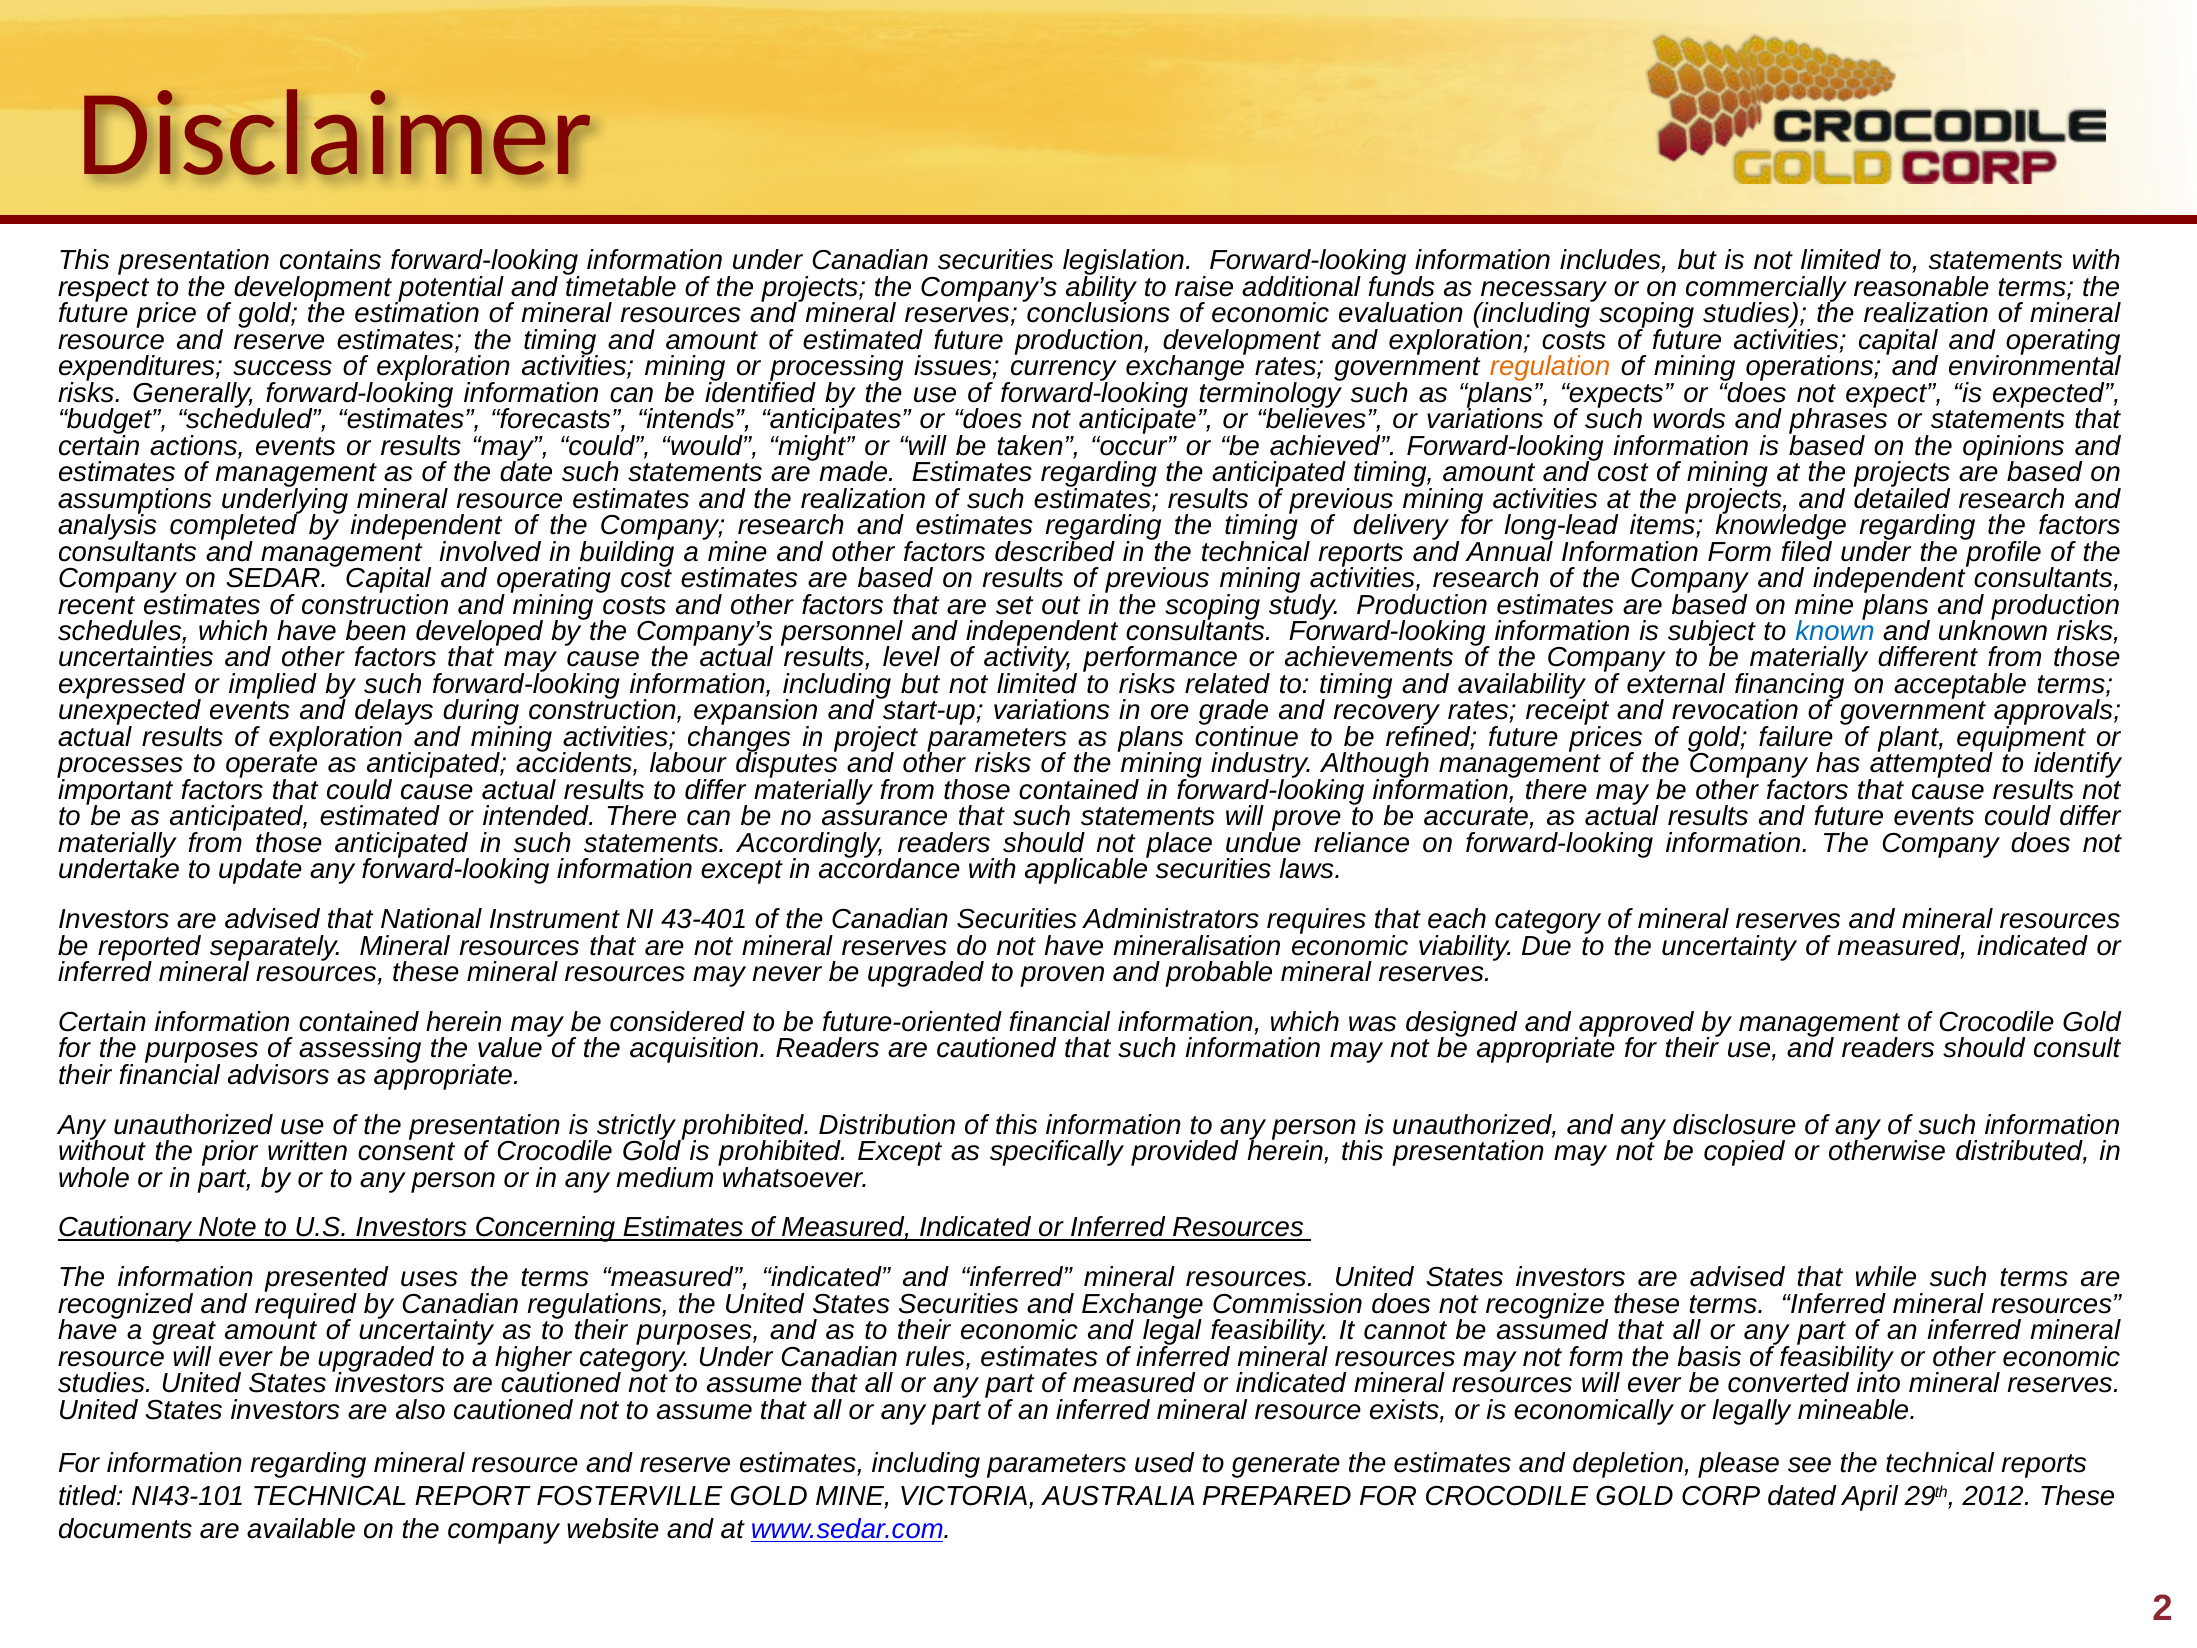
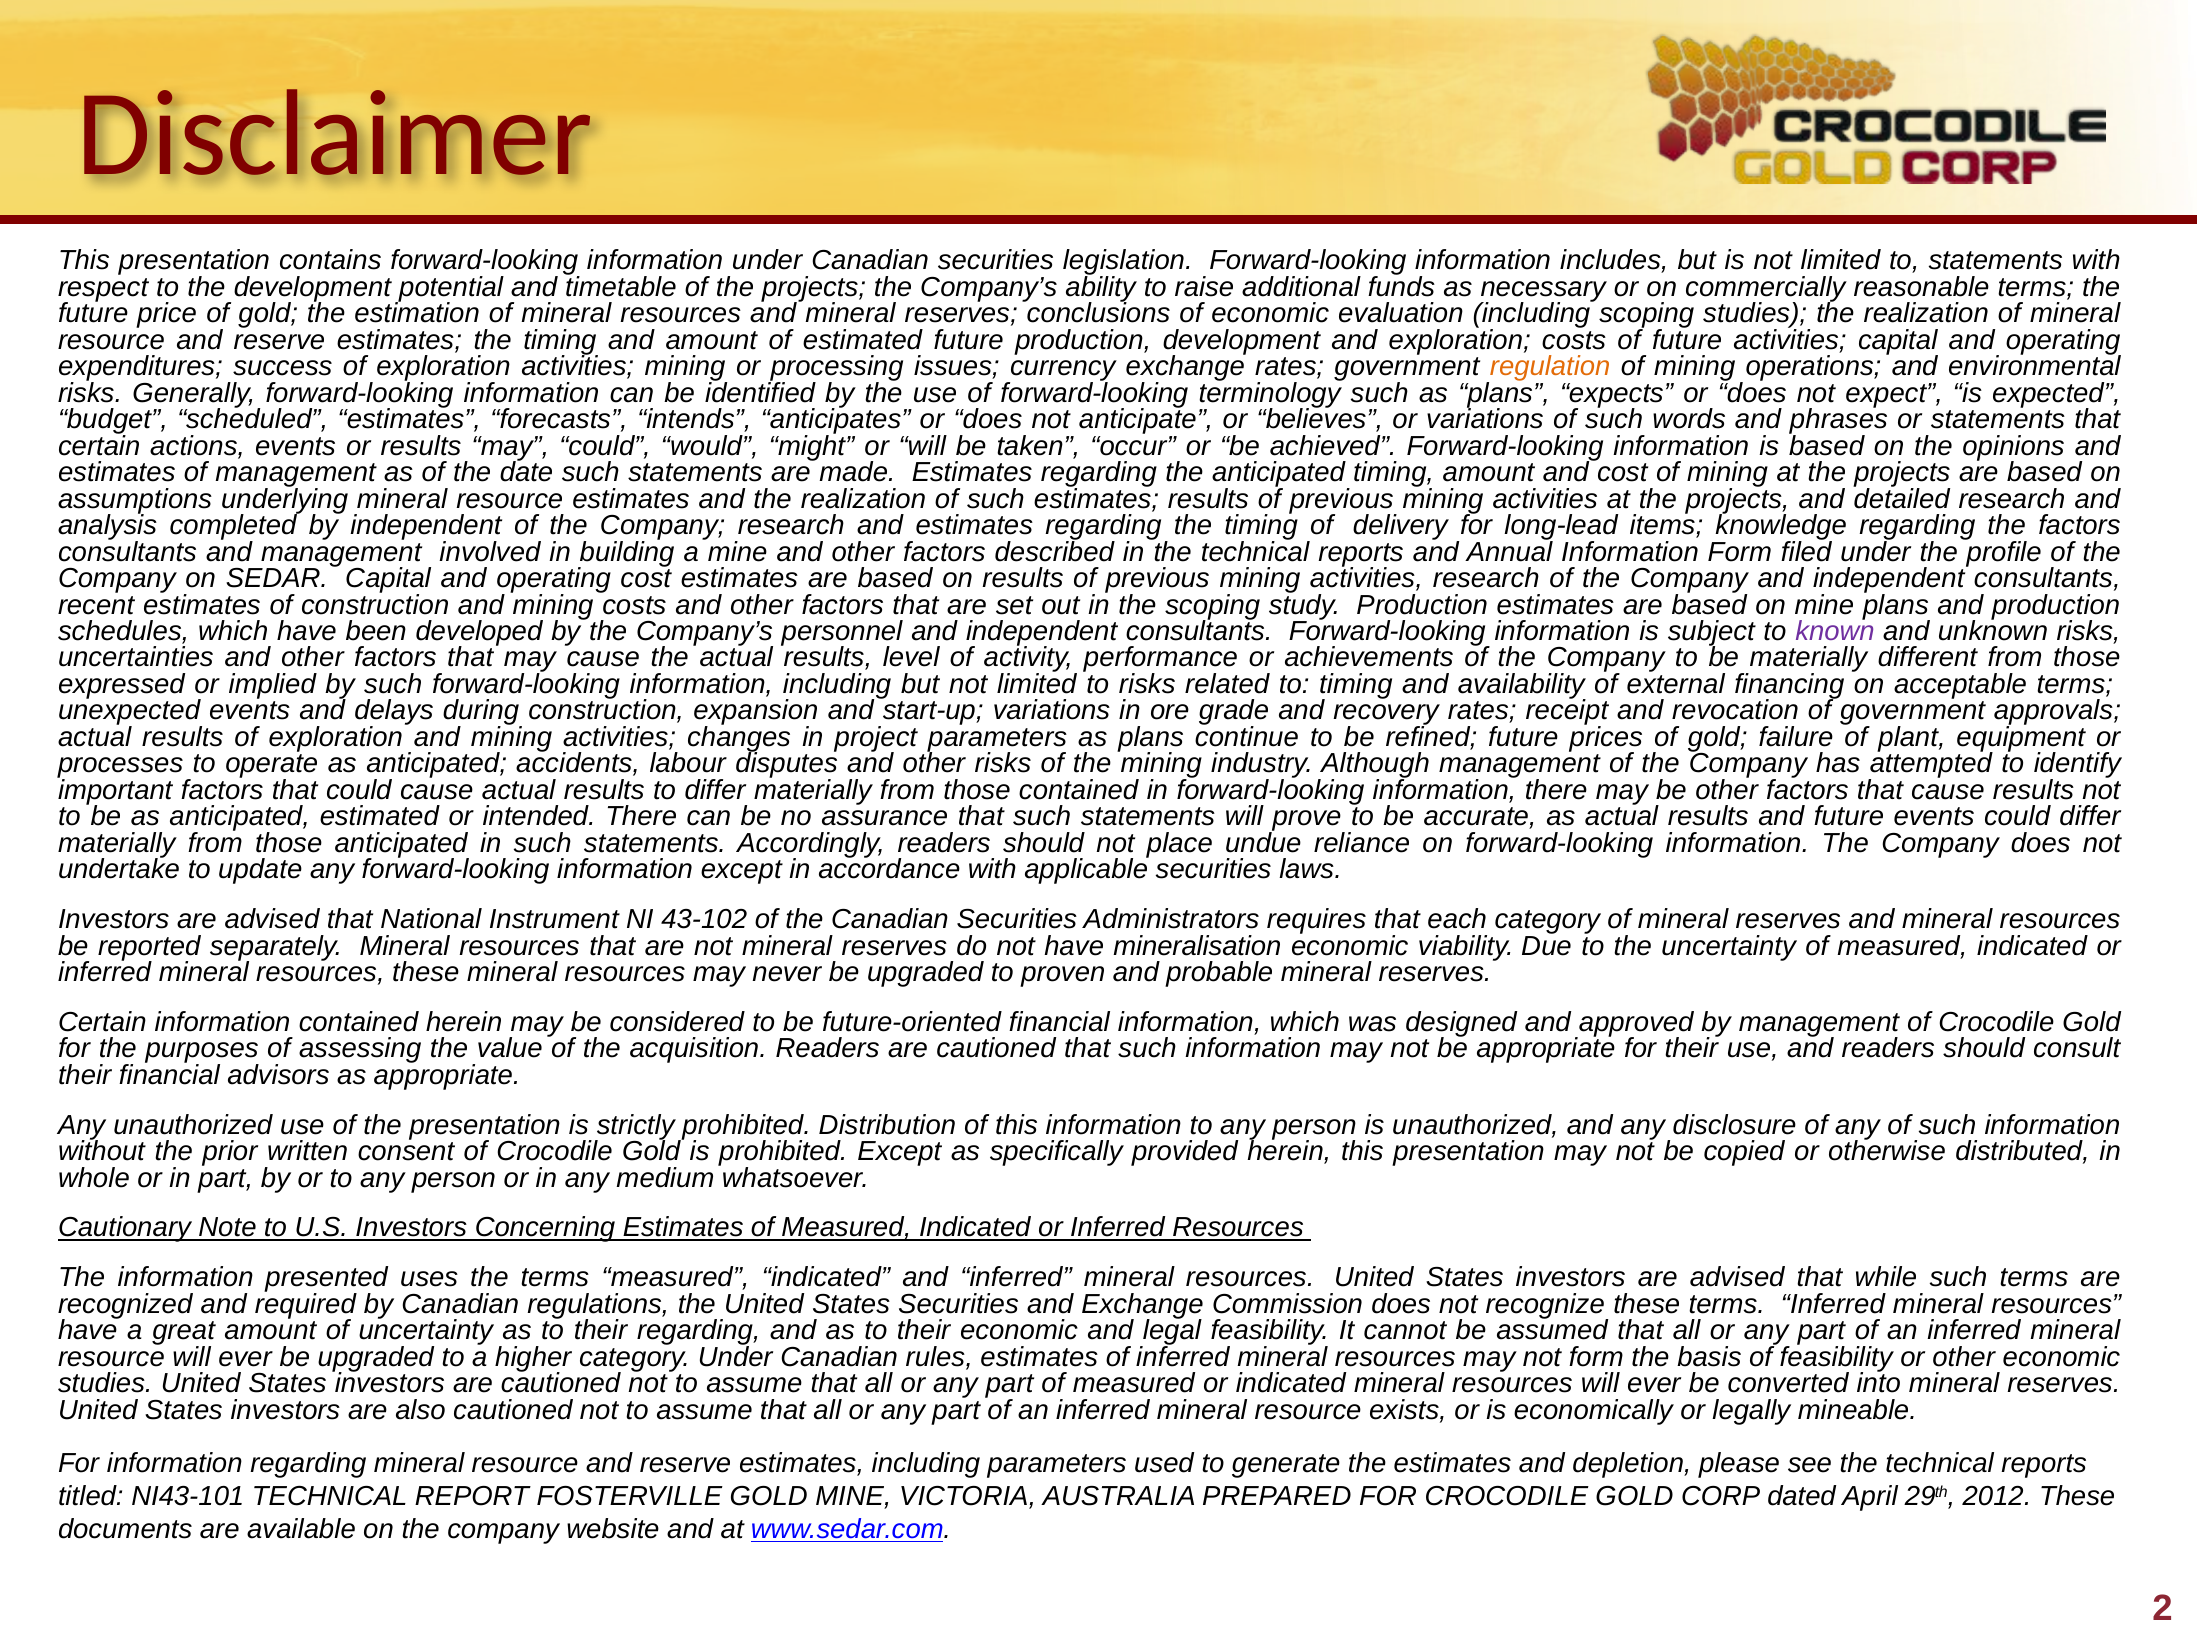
known colour: blue -> purple
43-401: 43-401 -> 43-102
their purposes: purposes -> regarding
